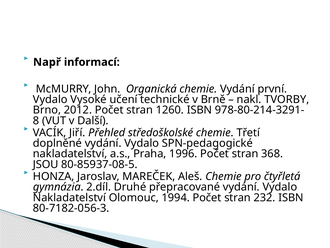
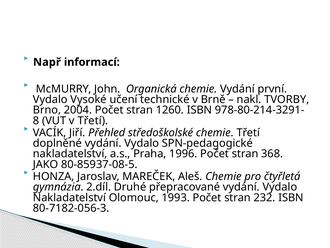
2012: 2012 -> 2004
v Další: Další -> Třetí
JSOU: JSOU -> JAKO
1994: 1994 -> 1993
